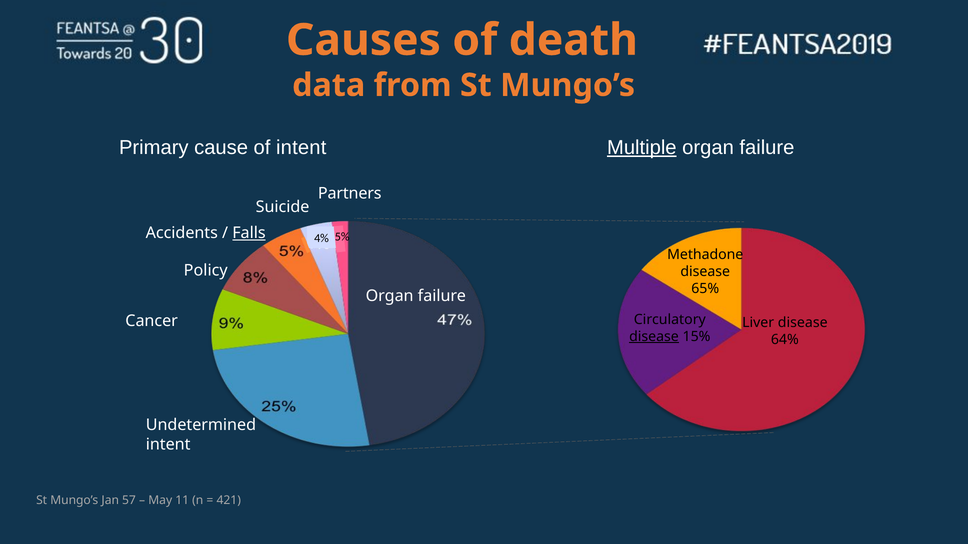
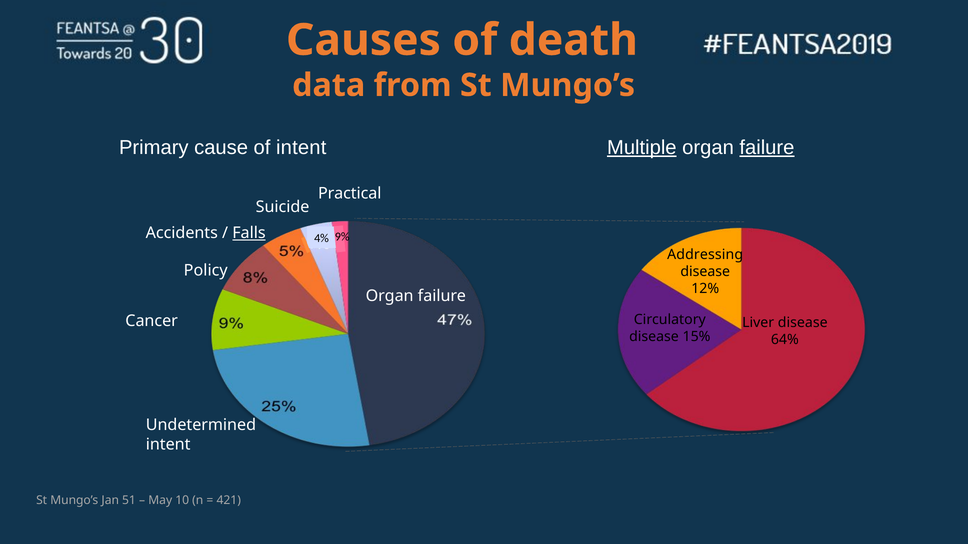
failure at (767, 148) underline: none -> present
Partners: Partners -> Practical
5%: 5% -> 9%
Methadone: Methadone -> Addressing
65%: 65% -> 12%
disease at (654, 337) underline: present -> none
57: 57 -> 51
11: 11 -> 10
